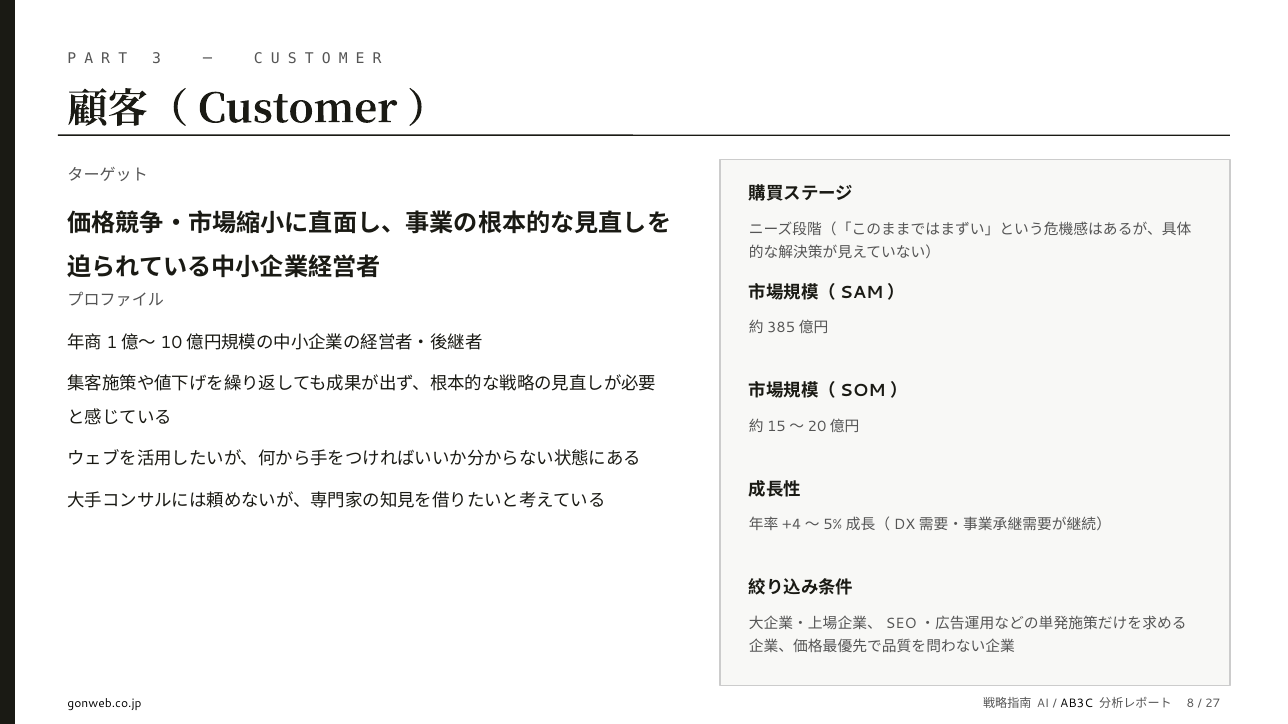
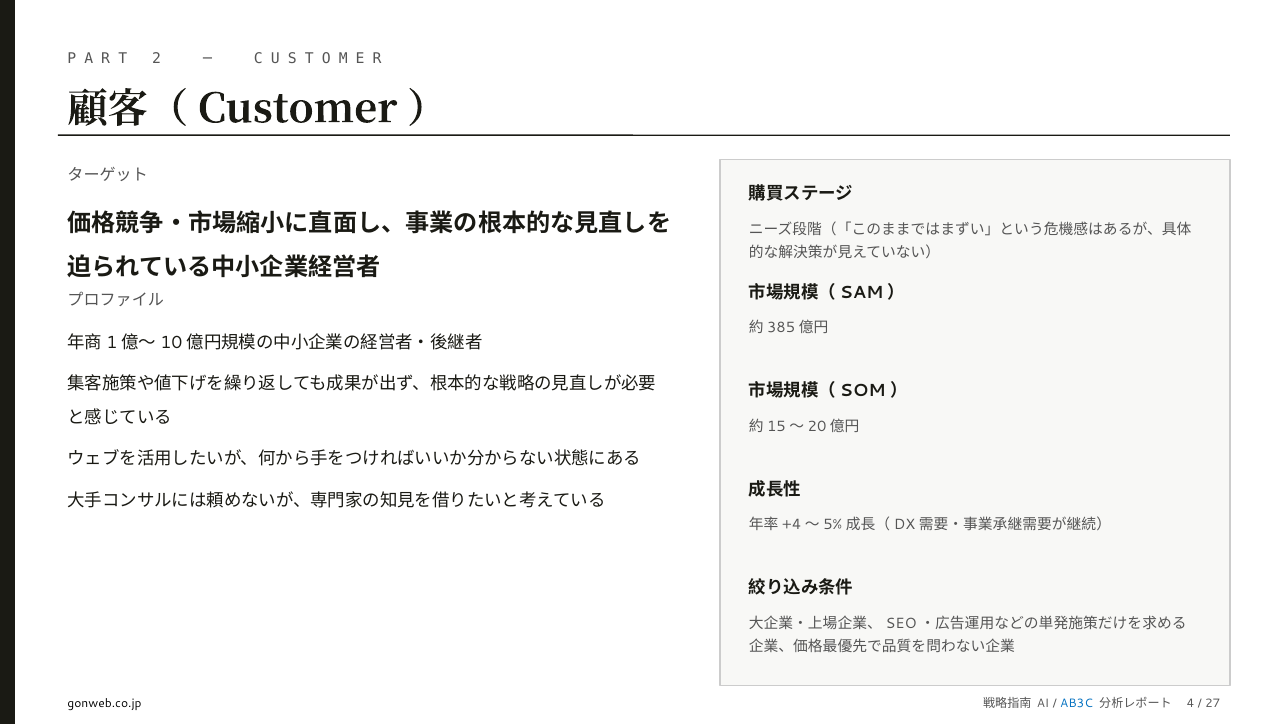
3: 3 -> 2
AB3C colour: black -> blue
8: 8 -> 4
